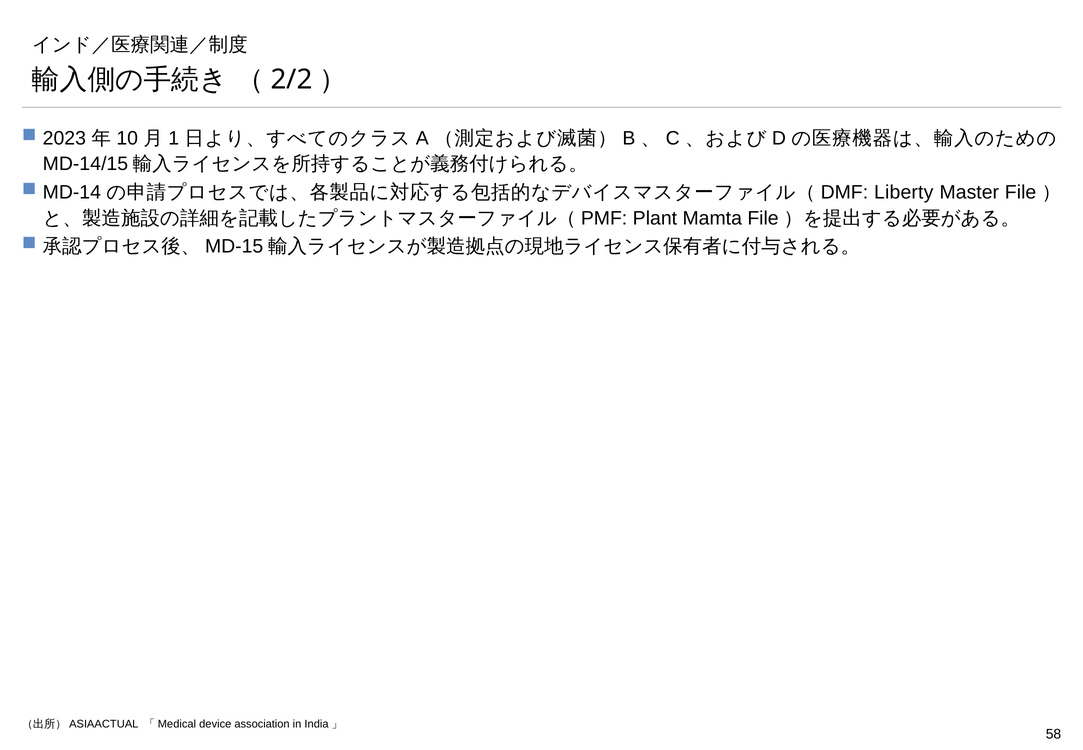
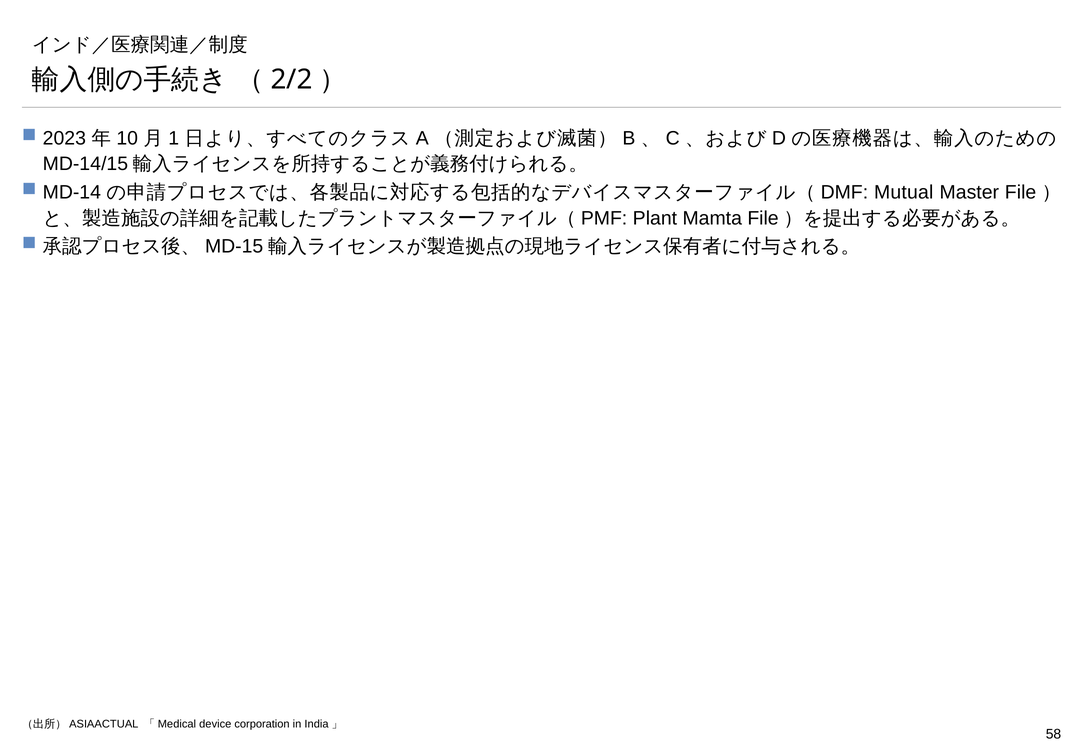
Liberty: Liberty -> Mutual
association: association -> corporation
